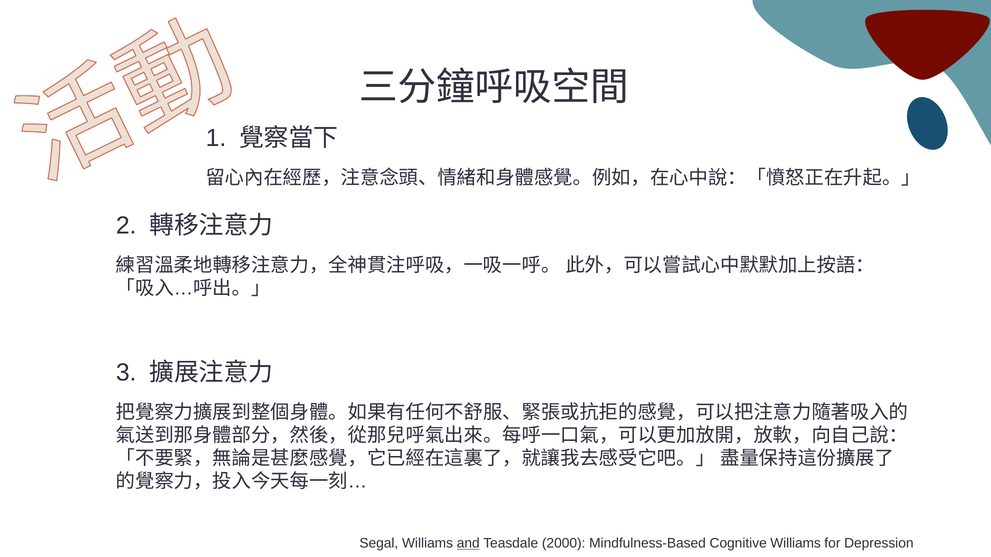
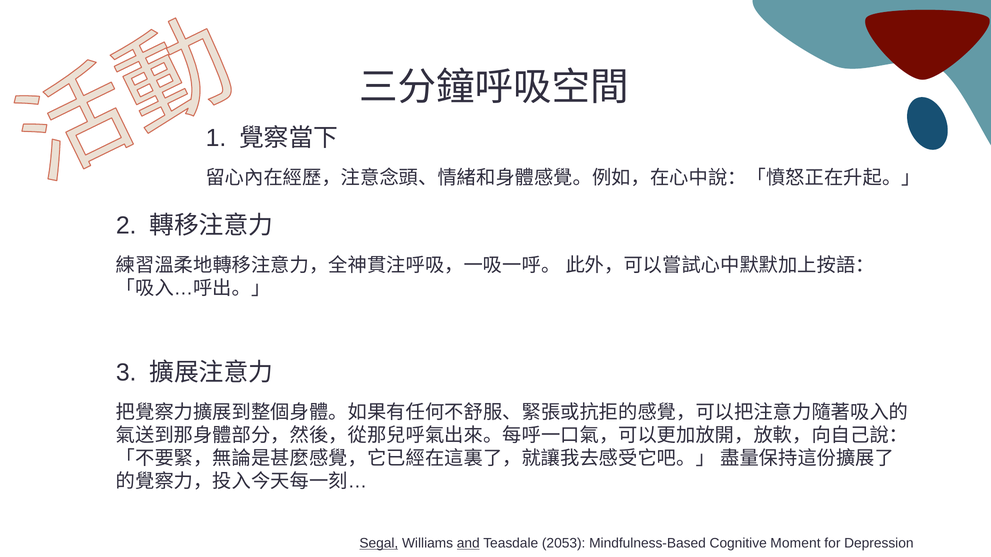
Segal underline: none -> present
2000: 2000 -> 2053
Cognitive Williams: Williams -> Moment
